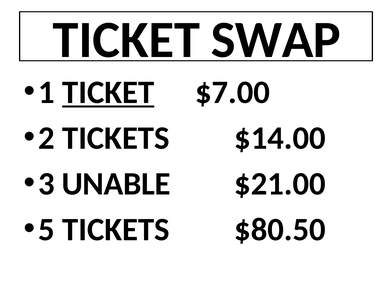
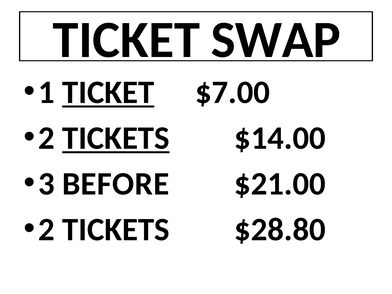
TICKETS at (116, 138) underline: none -> present
UNABLE: UNABLE -> BEFORE
5 at (46, 230): 5 -> 2
$80.50: $80.50 -> $28.80
